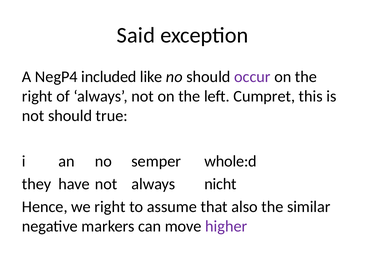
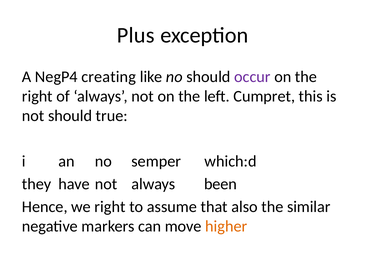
Said: Said -> Plus
included: included -> creating
whole:d: whole:d -> which:d
nicht: nicht -> been
higher colour: purple -> orange
